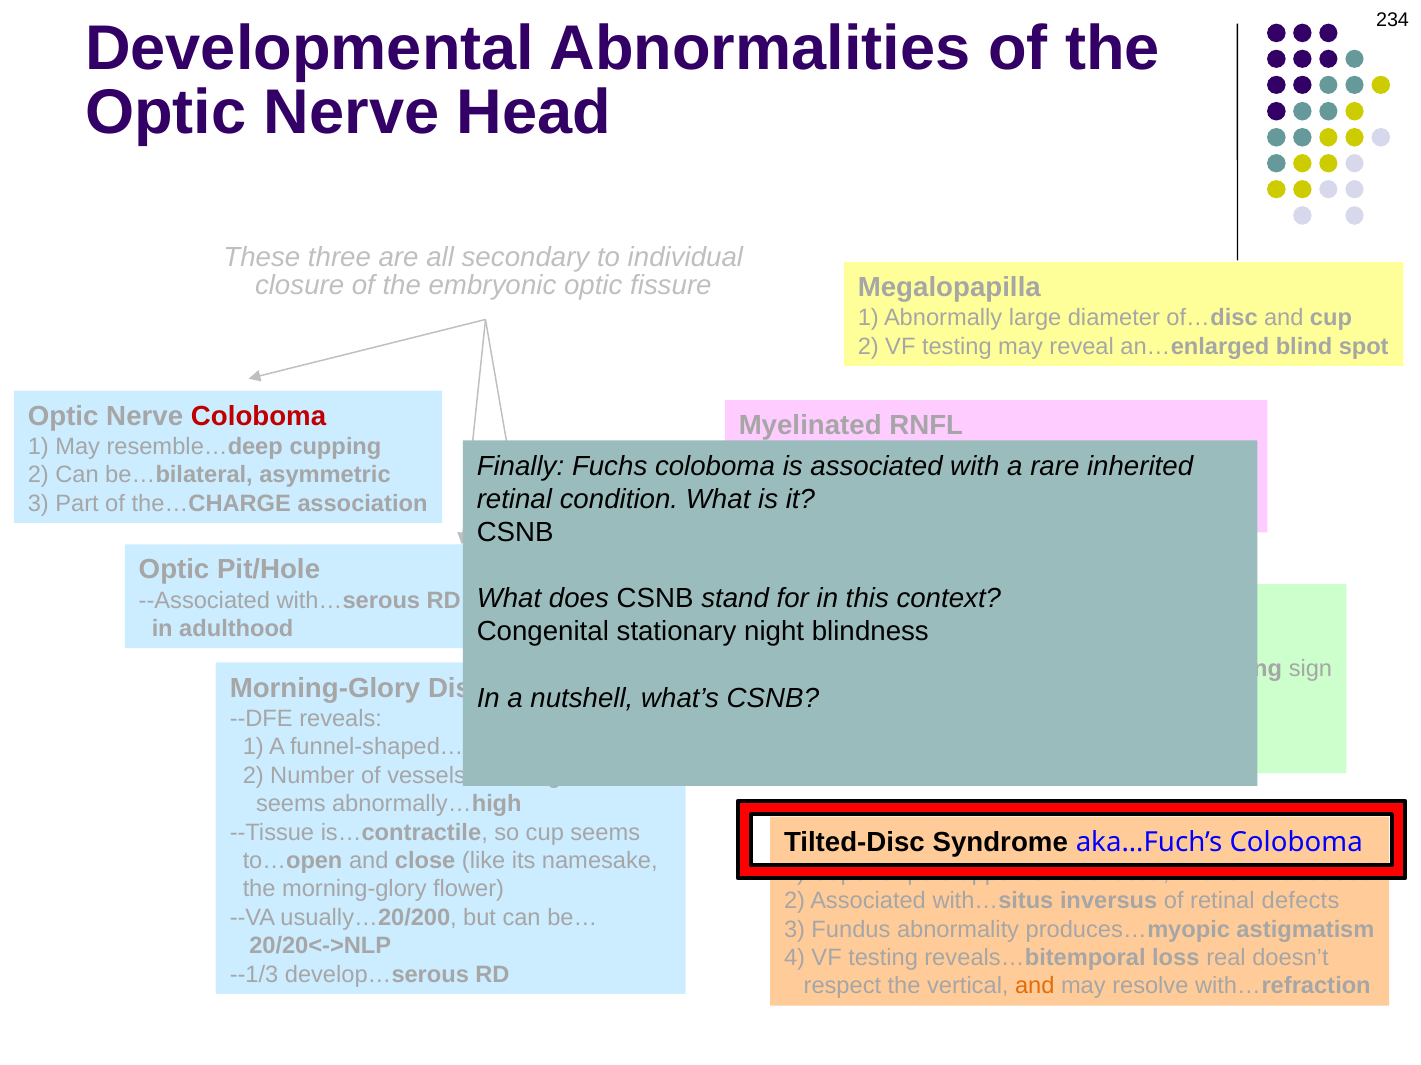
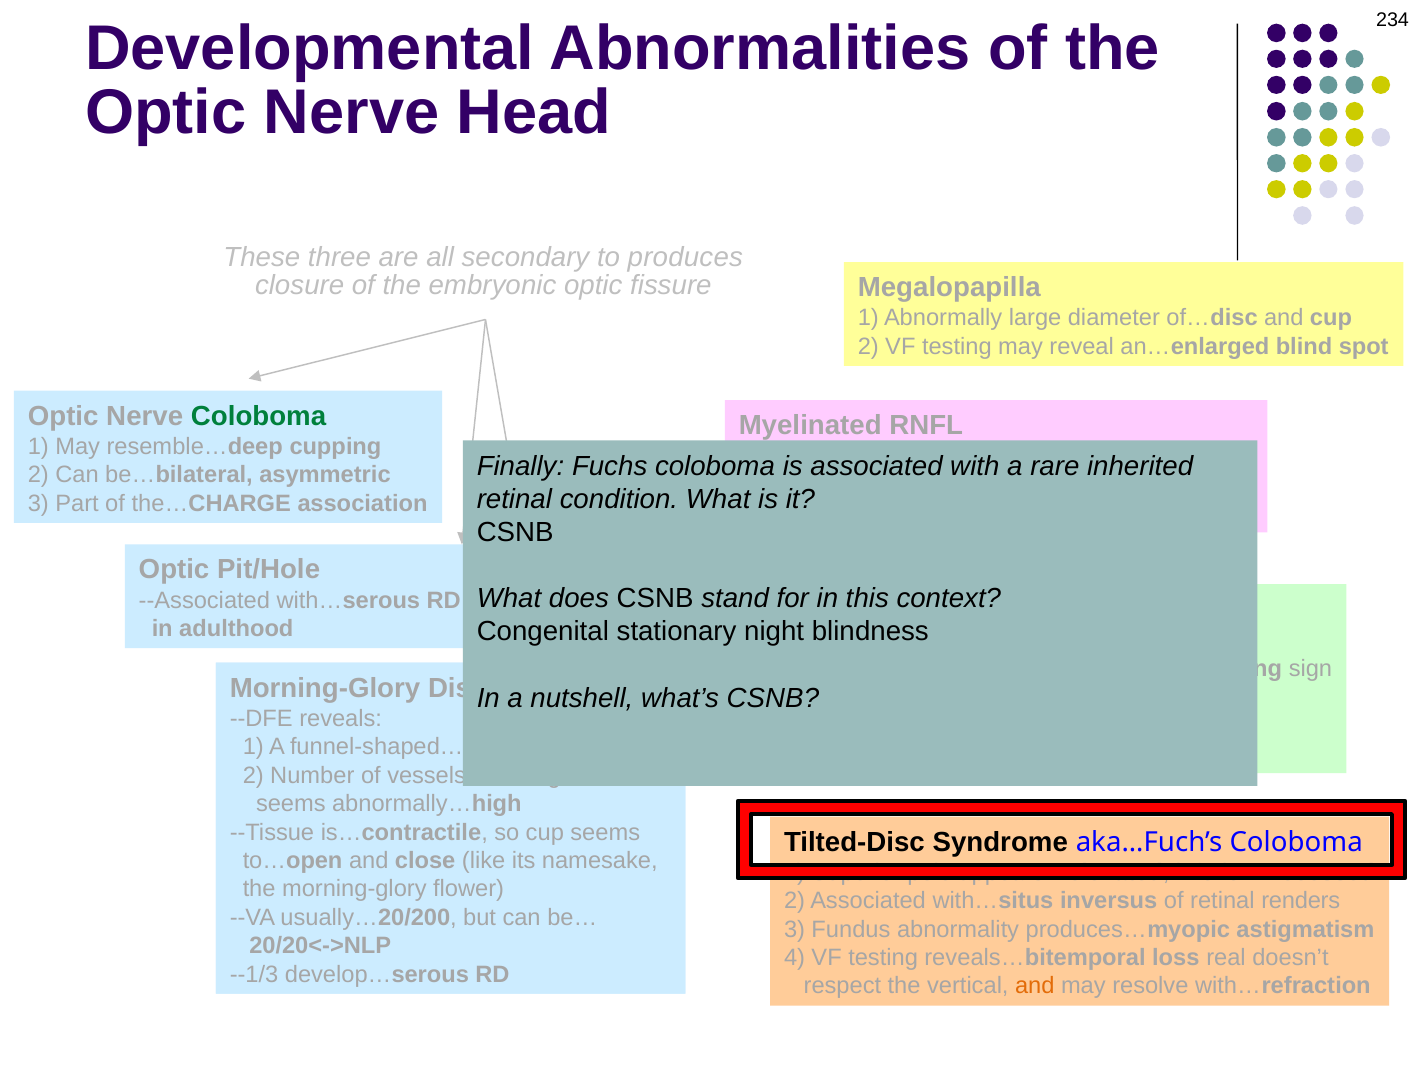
individual: individual -> produces
Coloboma at (259, 416) colour: red -> green
defects: defects -> renders
